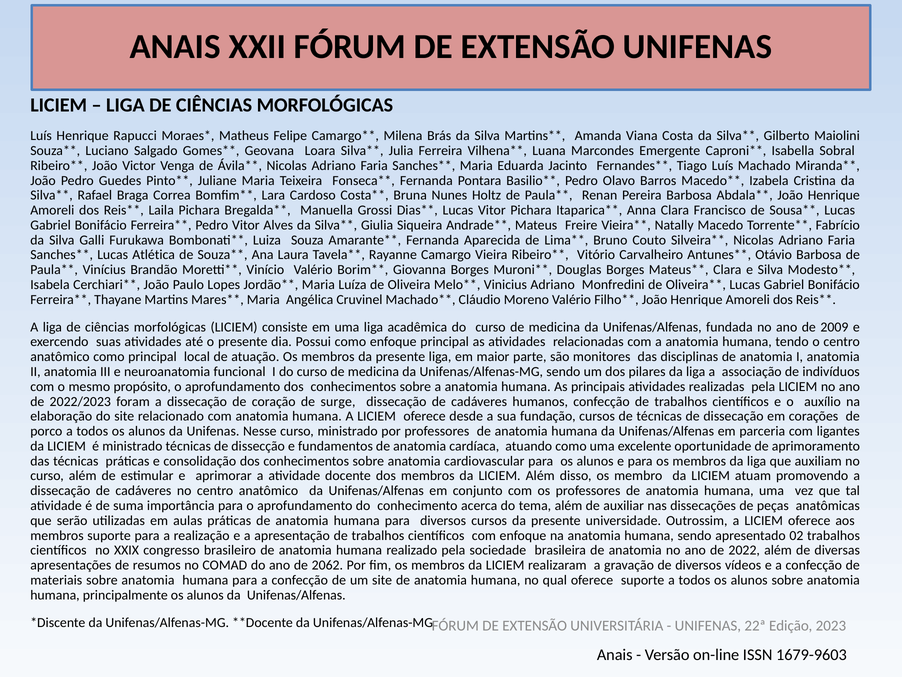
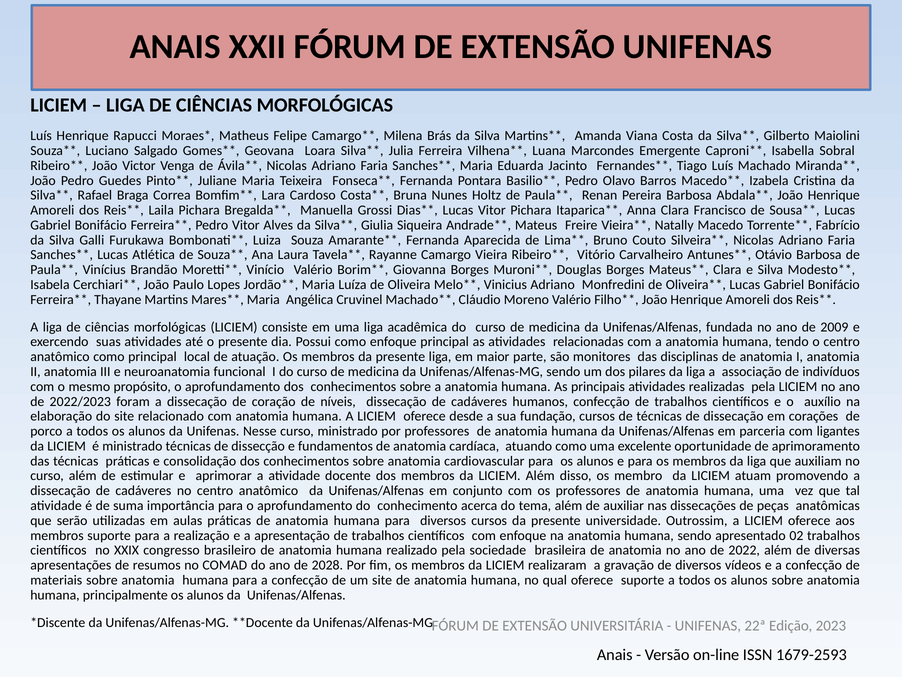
surge: surge -> níveis
2062: 2062 -> 2028
1679-9603: 1679-9603 -> 1679-2593
